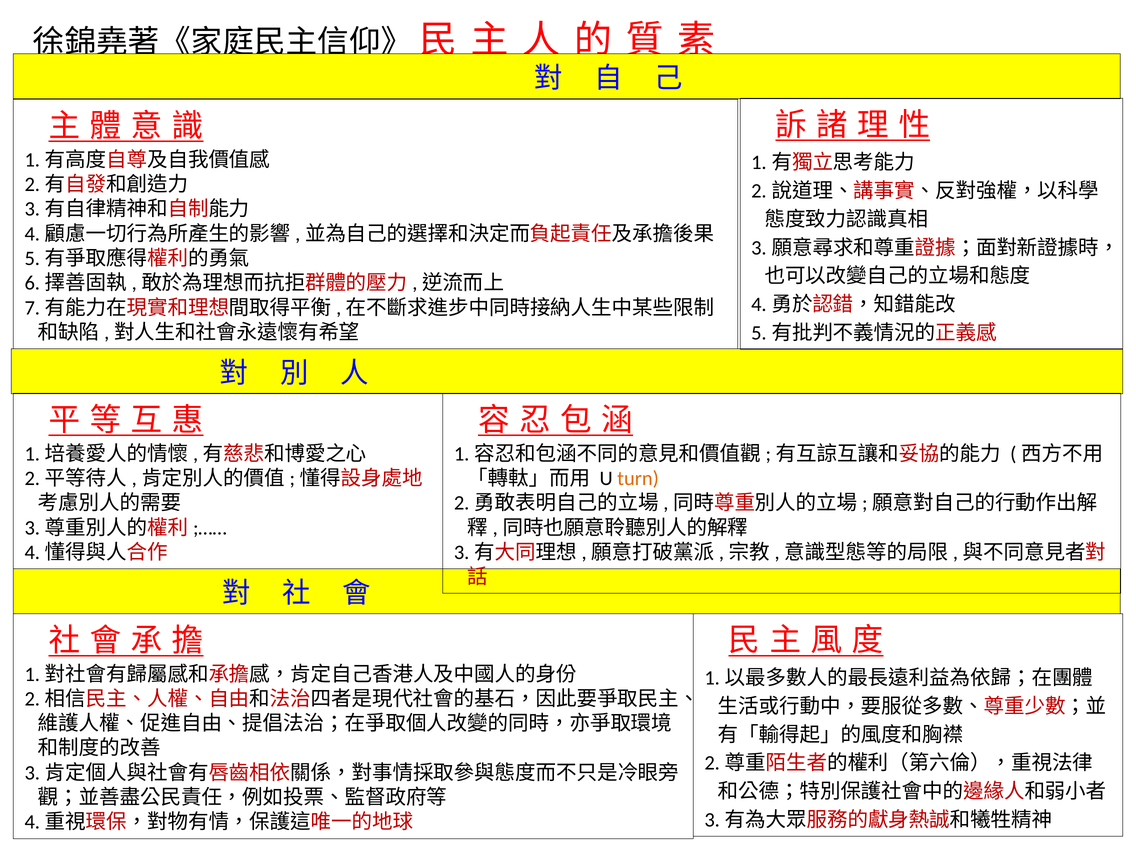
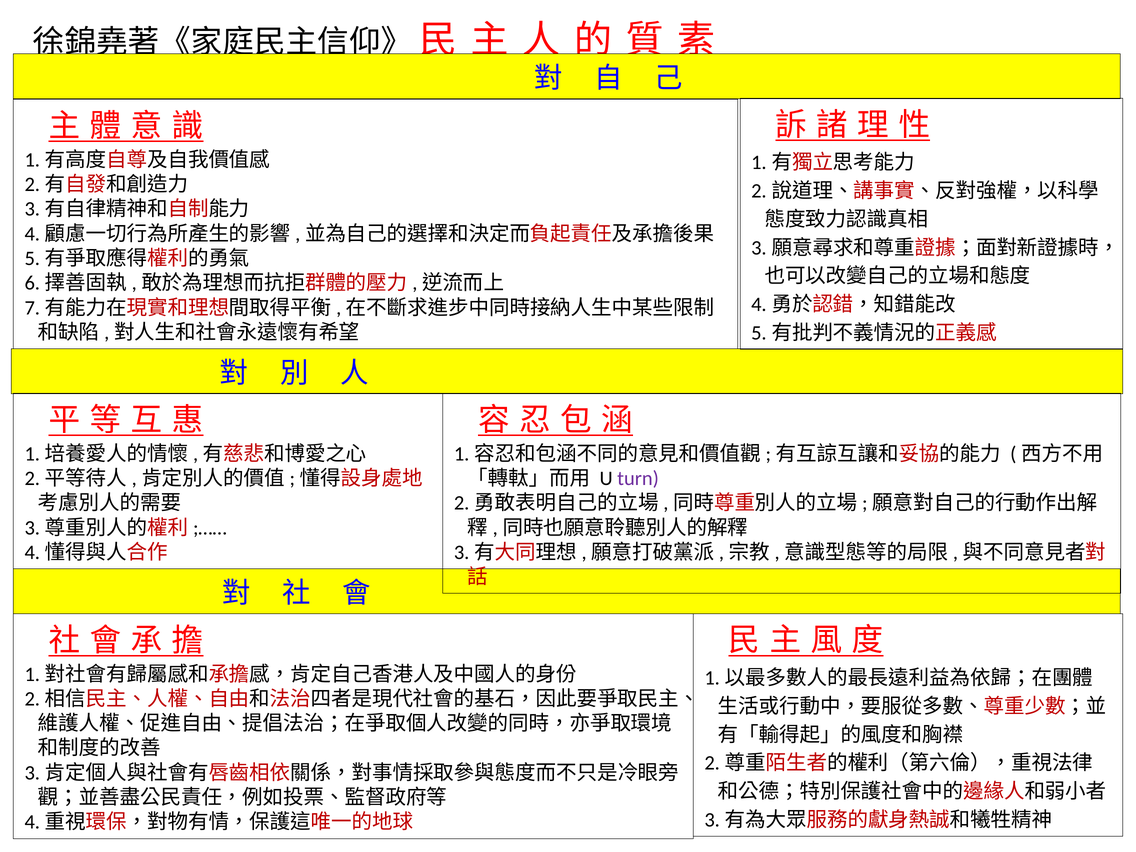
turn colour: orange -> purple
